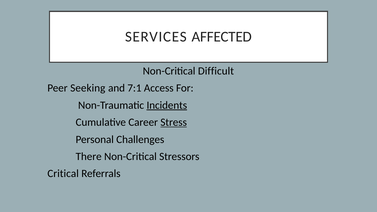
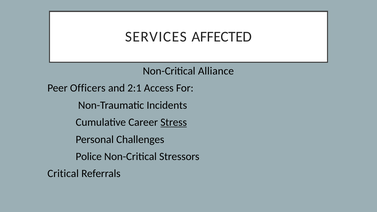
Difficult: Difficult -> Alliance
Seeking: Seeking -> Officers
7:1: 7:1 -> 2:1
Incidents underline: present -> none
There: There -> Police
